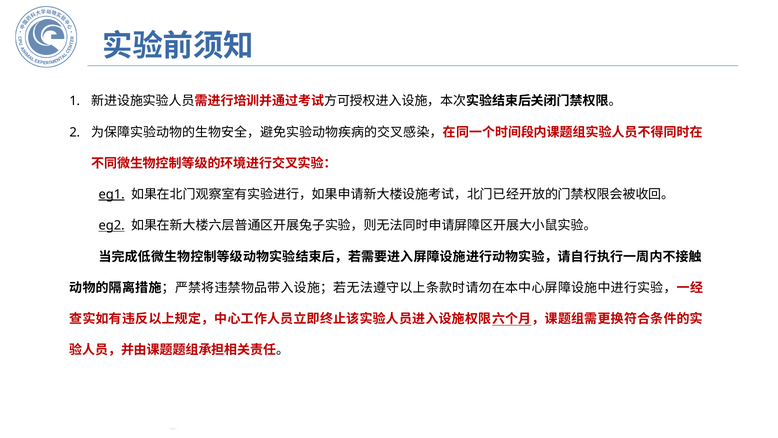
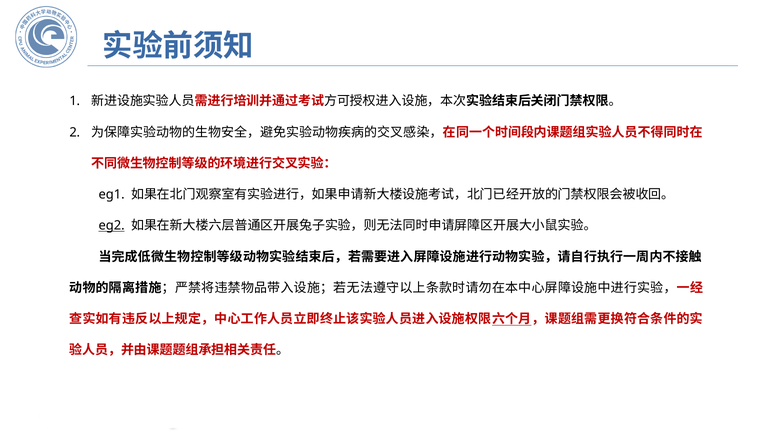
eg1 underline: present -> none
